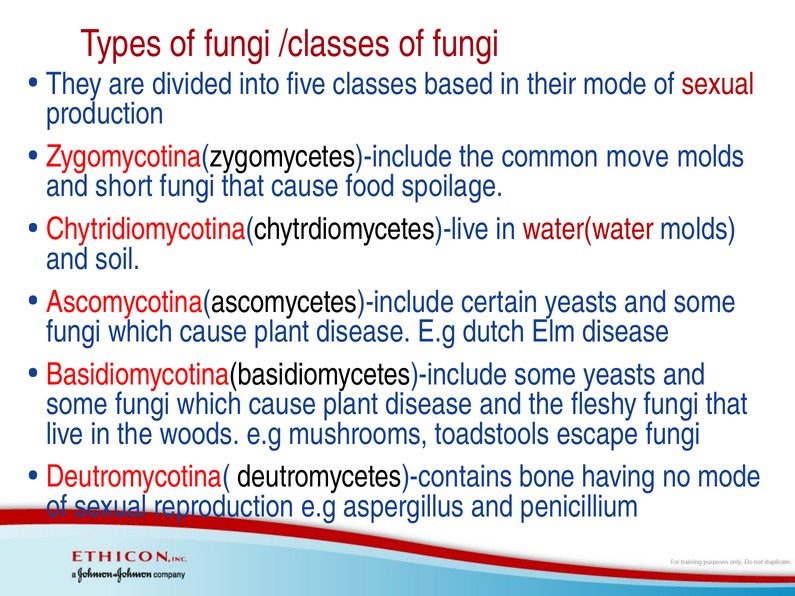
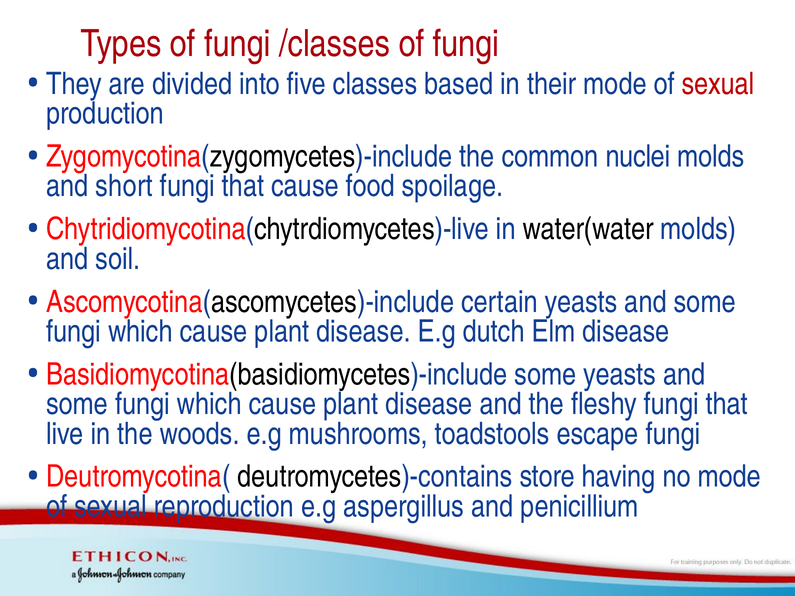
move: move -> nuclei
water(water colour: red -> black
bone: bone -> store
